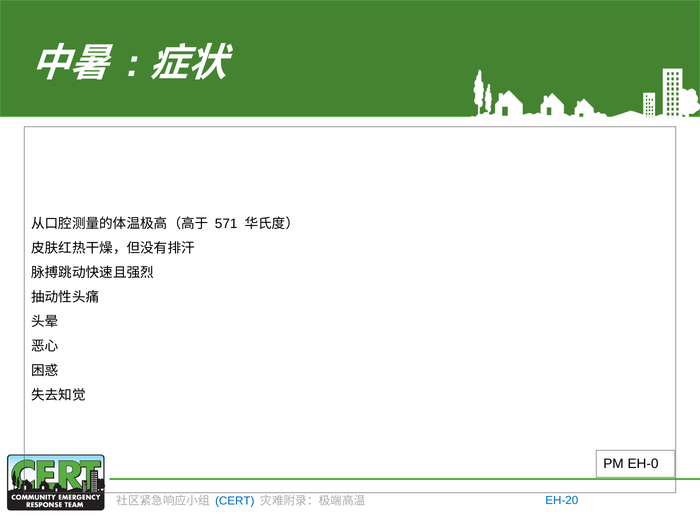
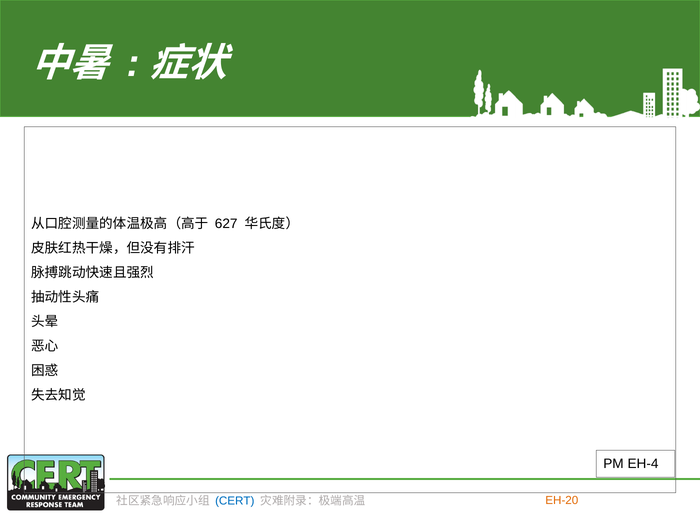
571: 571 -> 627
EH-0: EH-0 -> EH-4
EH-20 colour: blue -> orange
